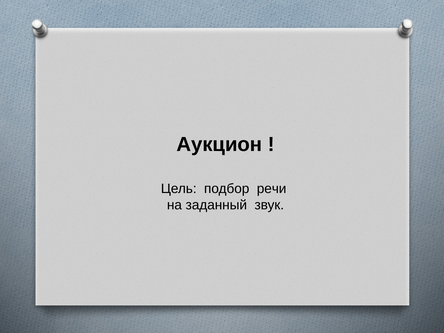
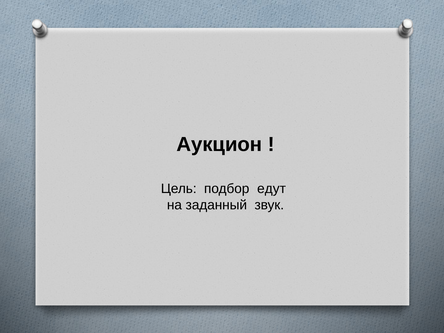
речи: речи -> едут
